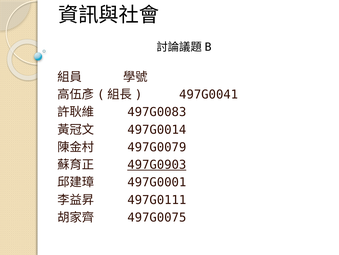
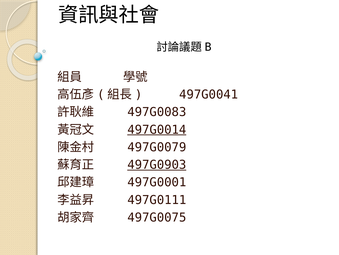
497G0014 underline: none -> present
